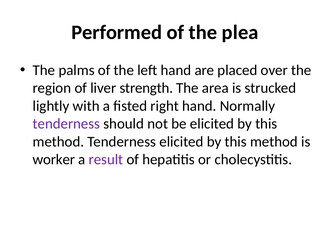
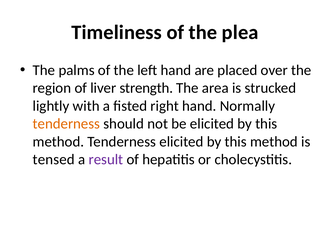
Performed: Performed -> Timeliness
tenderness at (66, 124) colour: purple -> orange
worker: worker -> tensed
